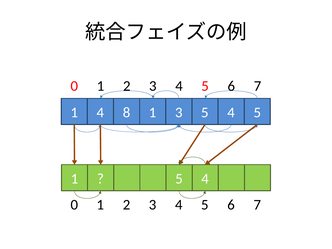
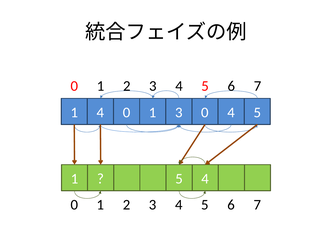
1 4 8: 8 -> 0
3 5: 5 -> 0
